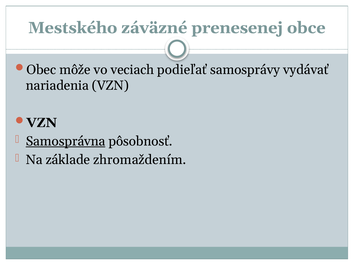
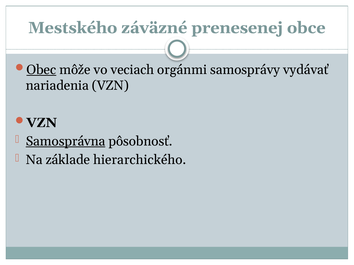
Obec underline: none -> present
podieľať: podieľať -> orgánmi
zhromaždením: zhromaždením -> hierarchického
